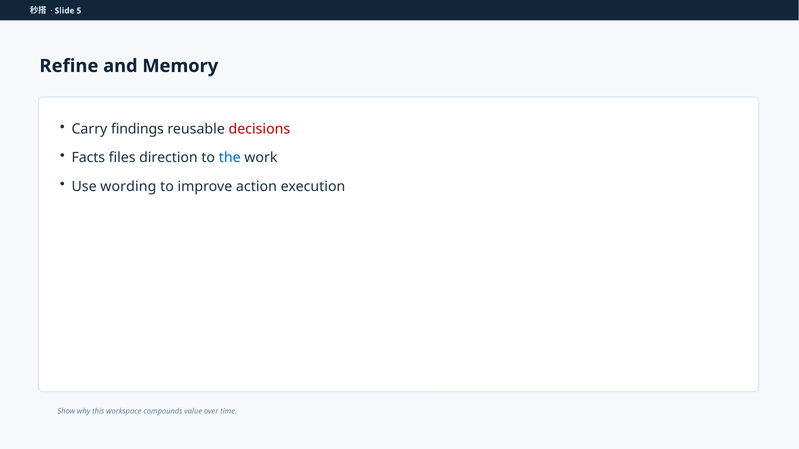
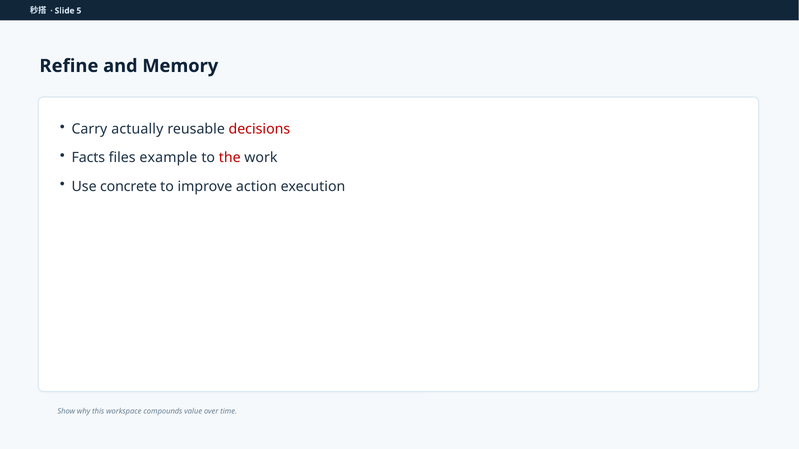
findings: findings -> actually
direction: direction -> example
the colour: blue -> red
wording: wording -> concrete
